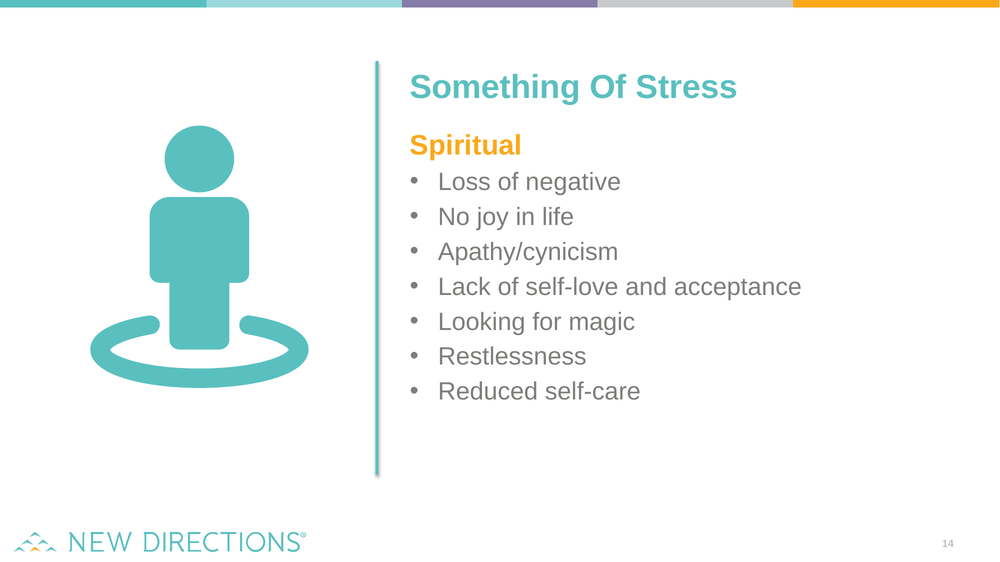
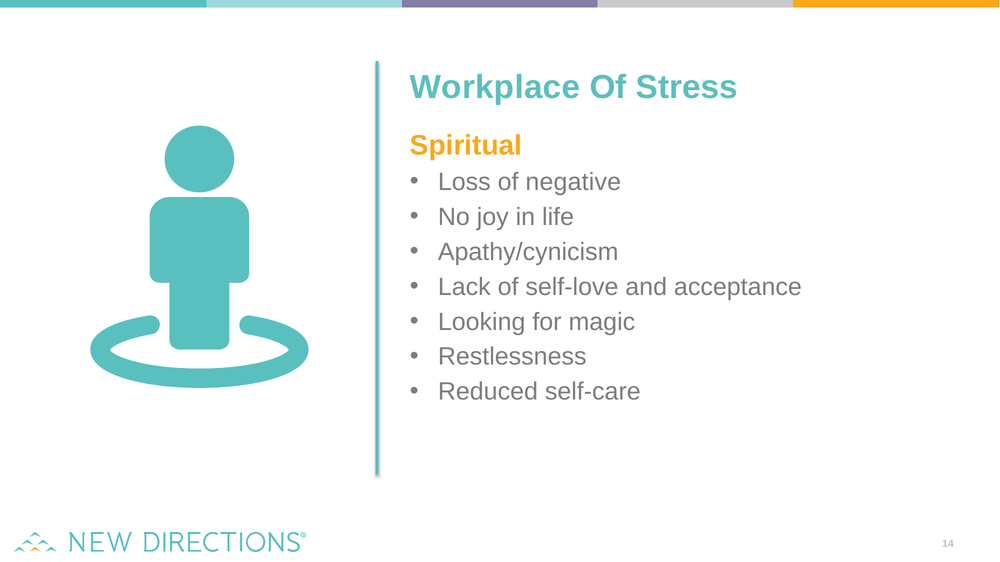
Something: Something -> Workplace
